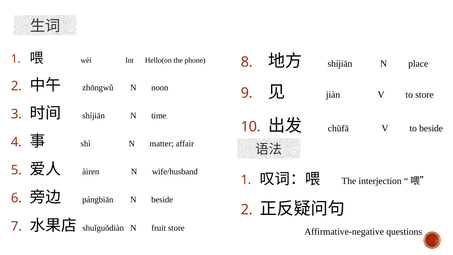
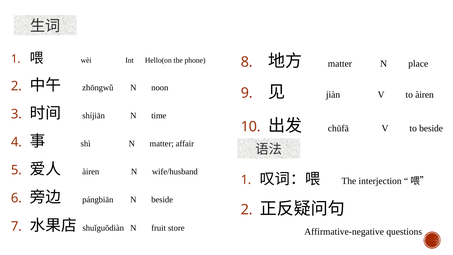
shíjiān at (340, 64): shíjiān -> matter
to store: store -> àiren
